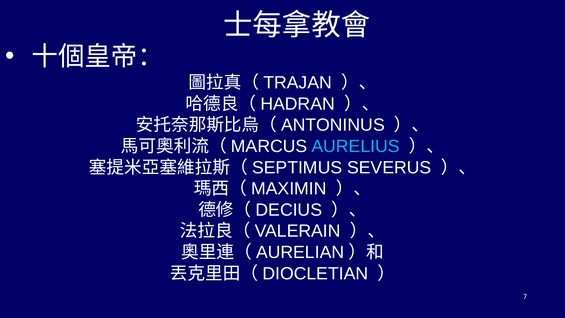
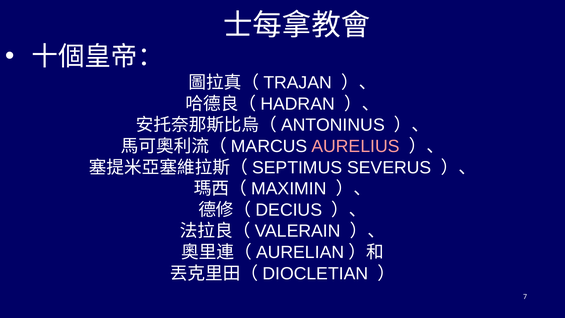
AURELIUS colour: light blue -> pink
